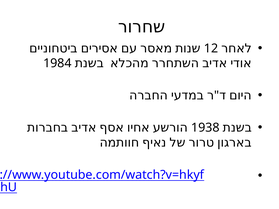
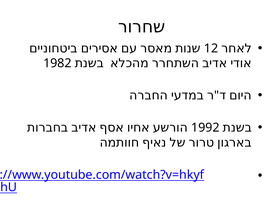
1984: 1984 -> 1982
1938: 1938 -> 1992
